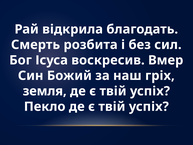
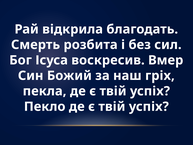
земля: земля -> пекла
